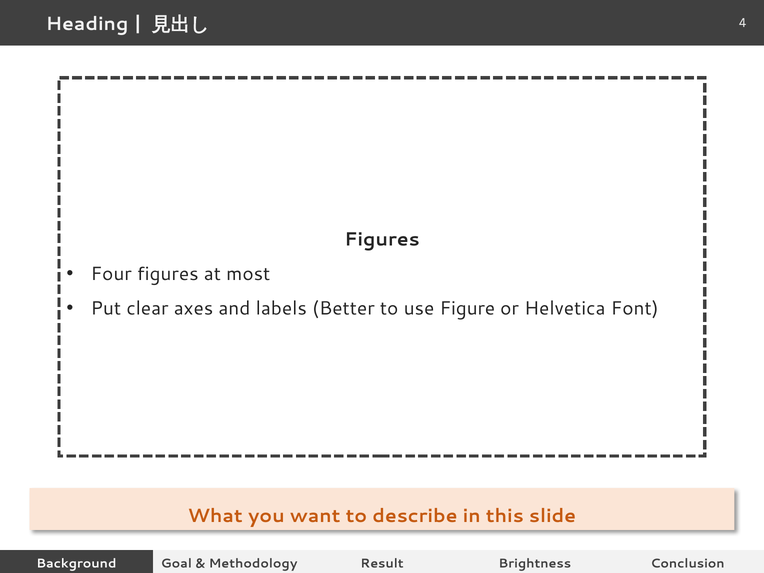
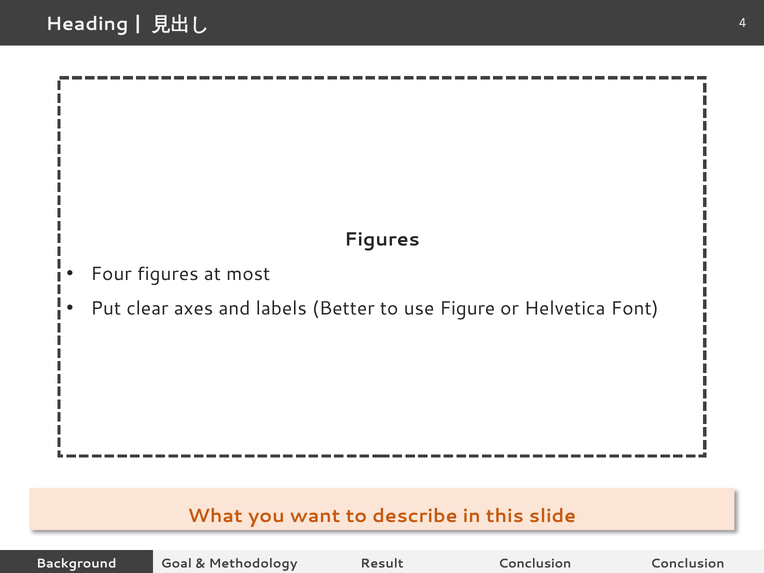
Result Brightness: Brightness -> Conclusion
